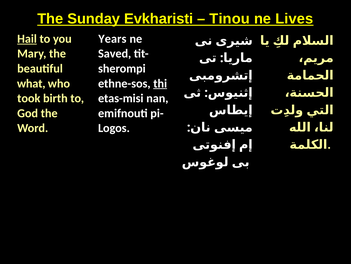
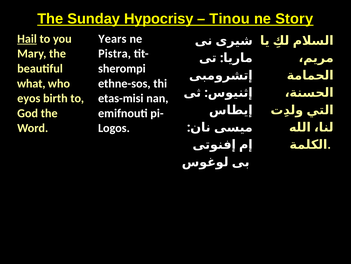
Evkharisti: Evkharisti -> Hypocrisy
Lives: Lives -> Story
Saved: Saved -> Pistra
thi underline: present -> none
took: took -> eyos
